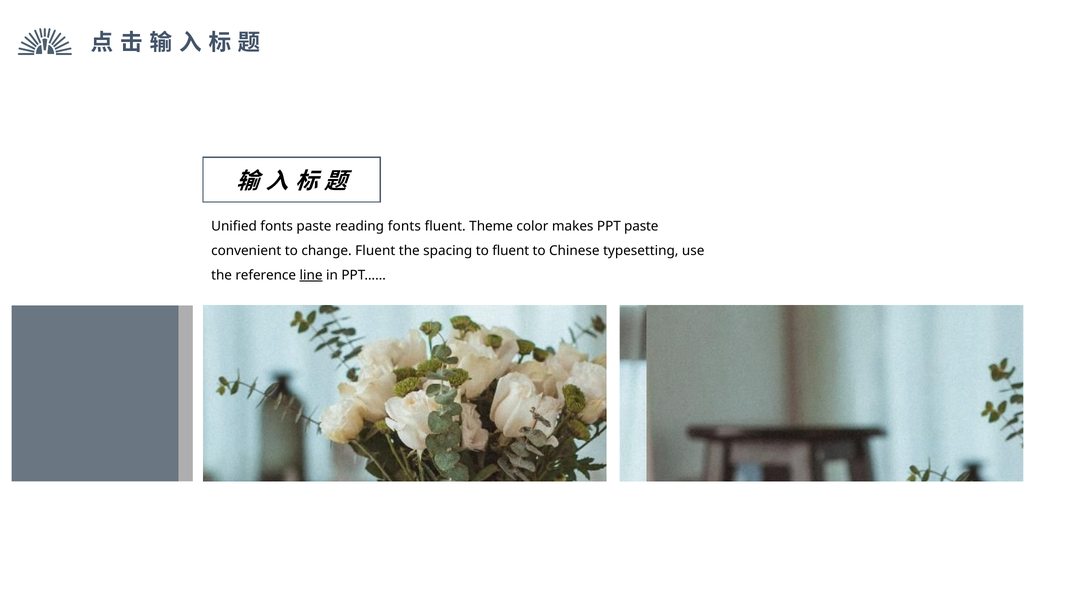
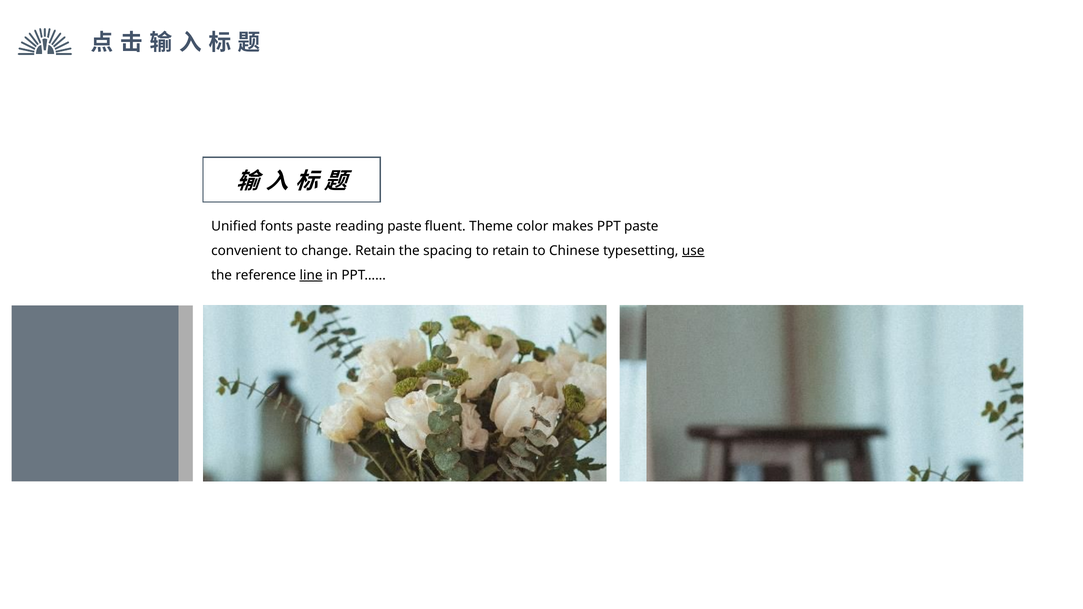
reading fonts: fonts -> paste
change Fluent: Fluent -> Retain
to fluent: fluent -> retain
use underline: none -> present
